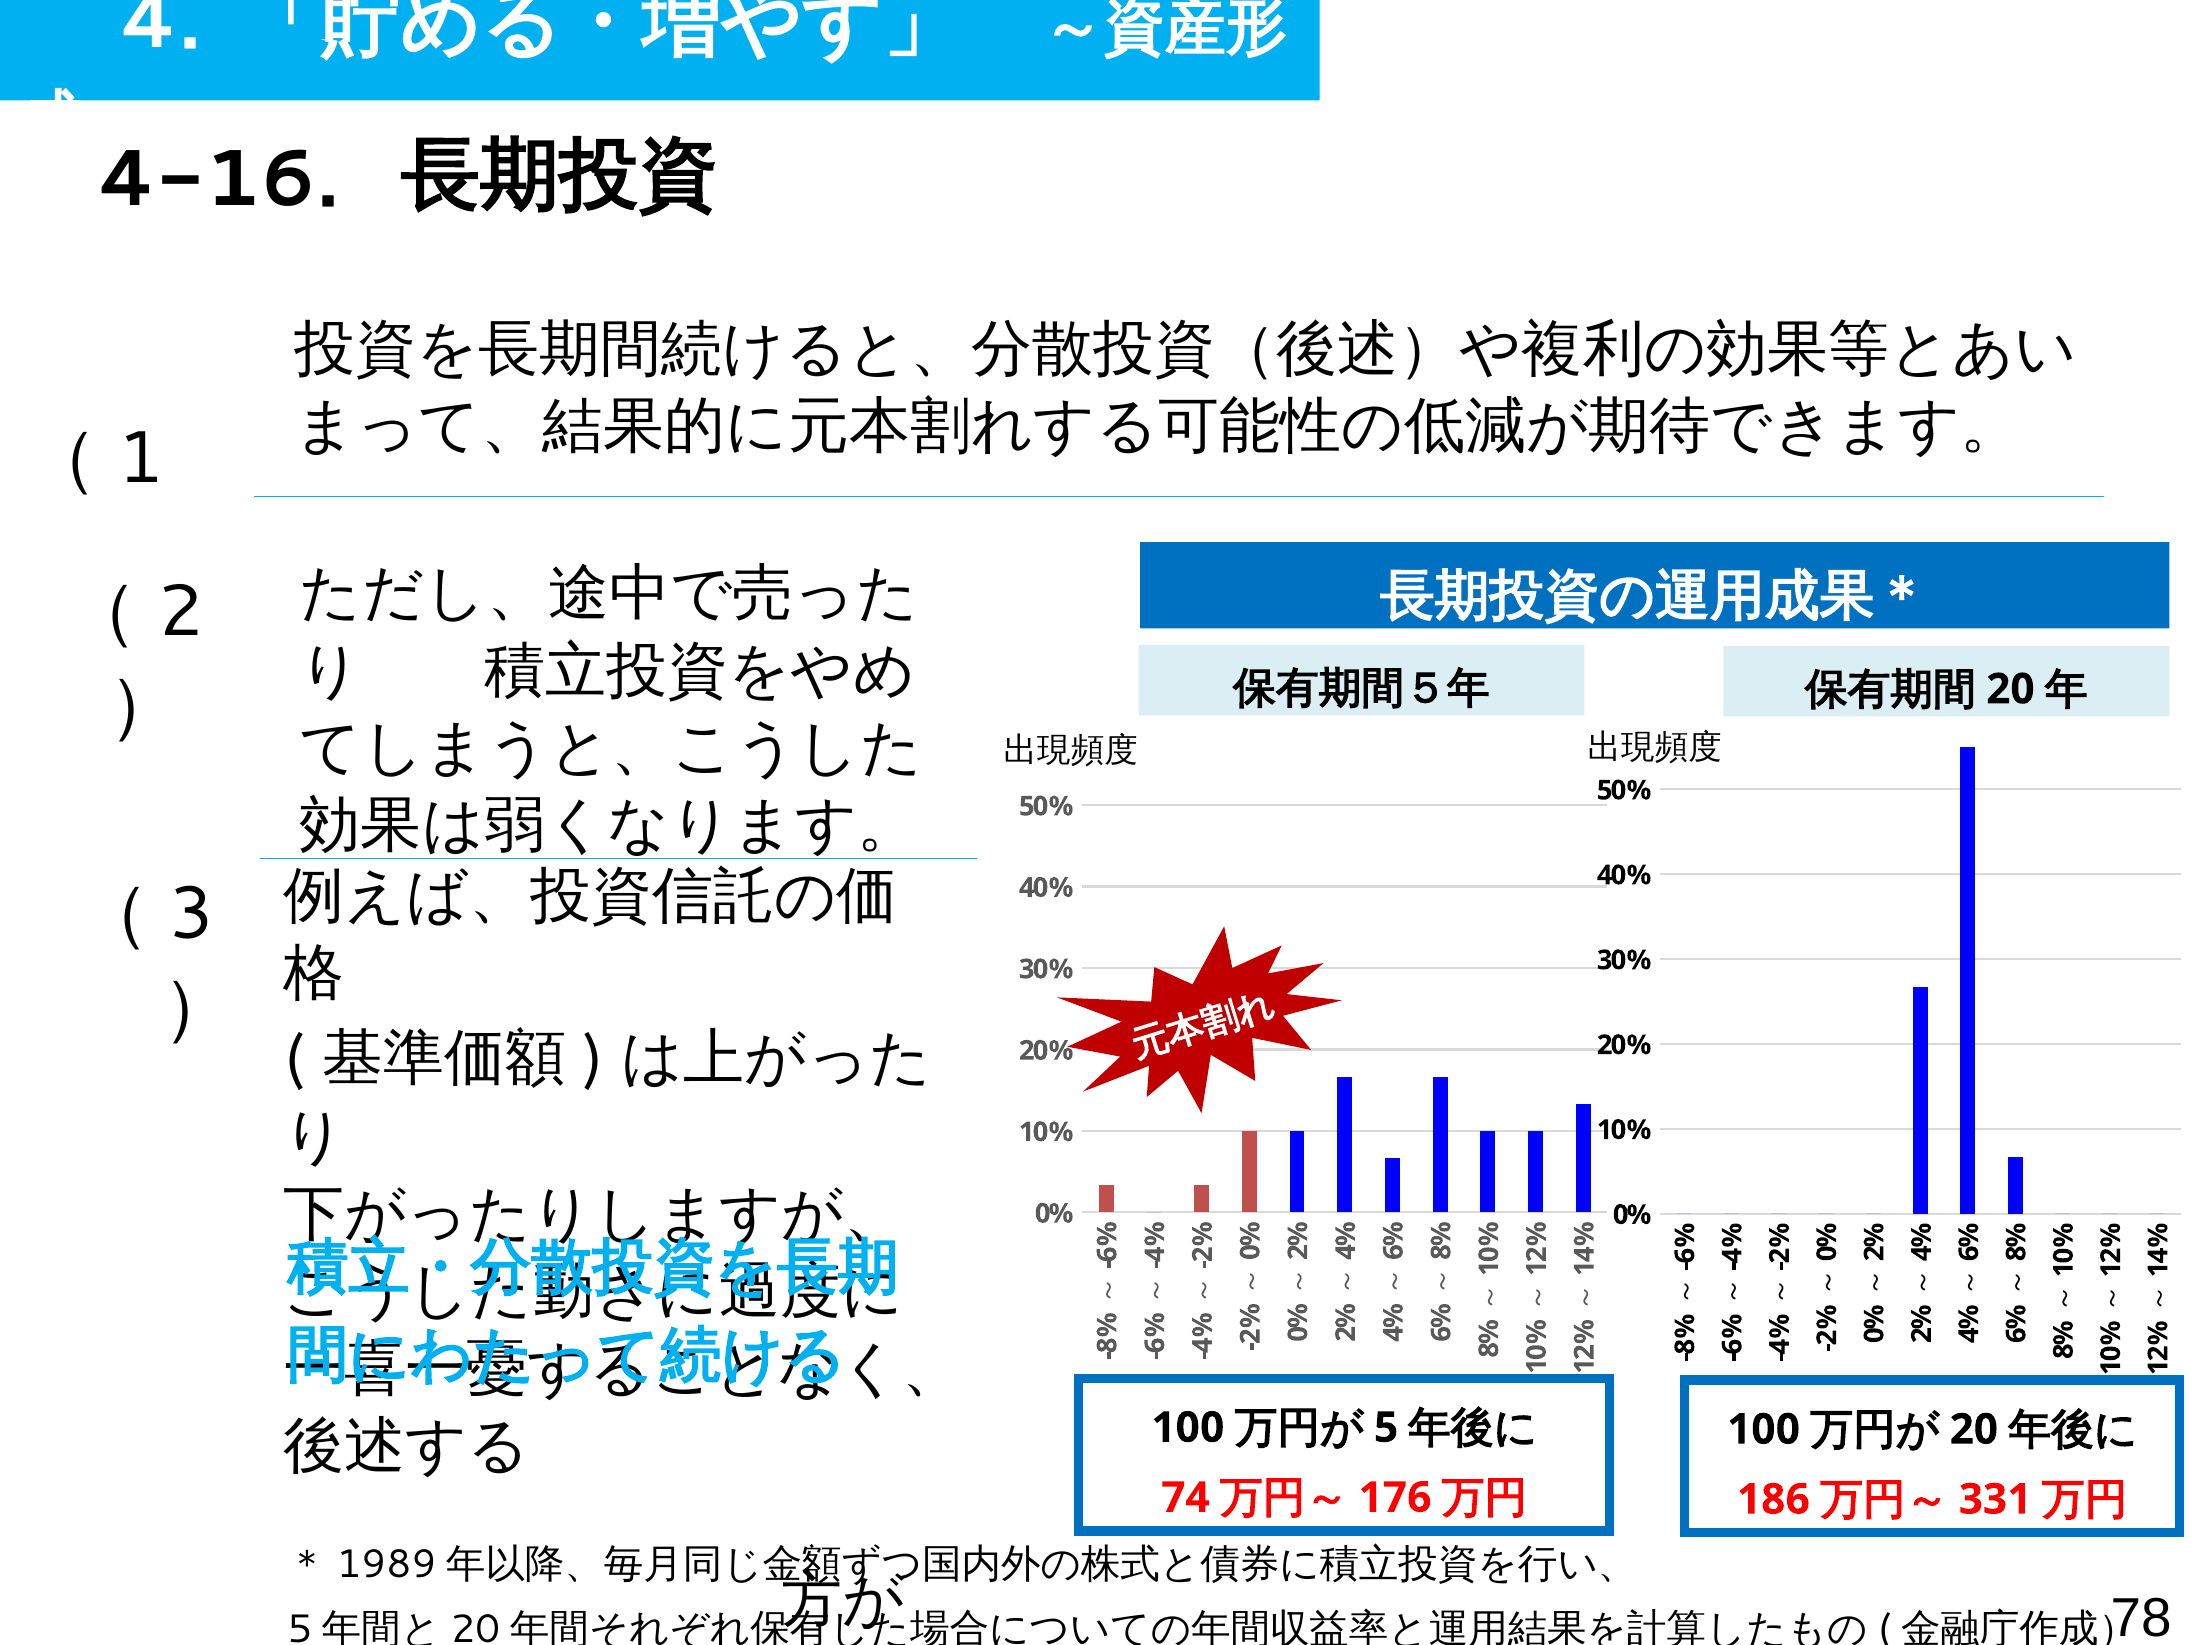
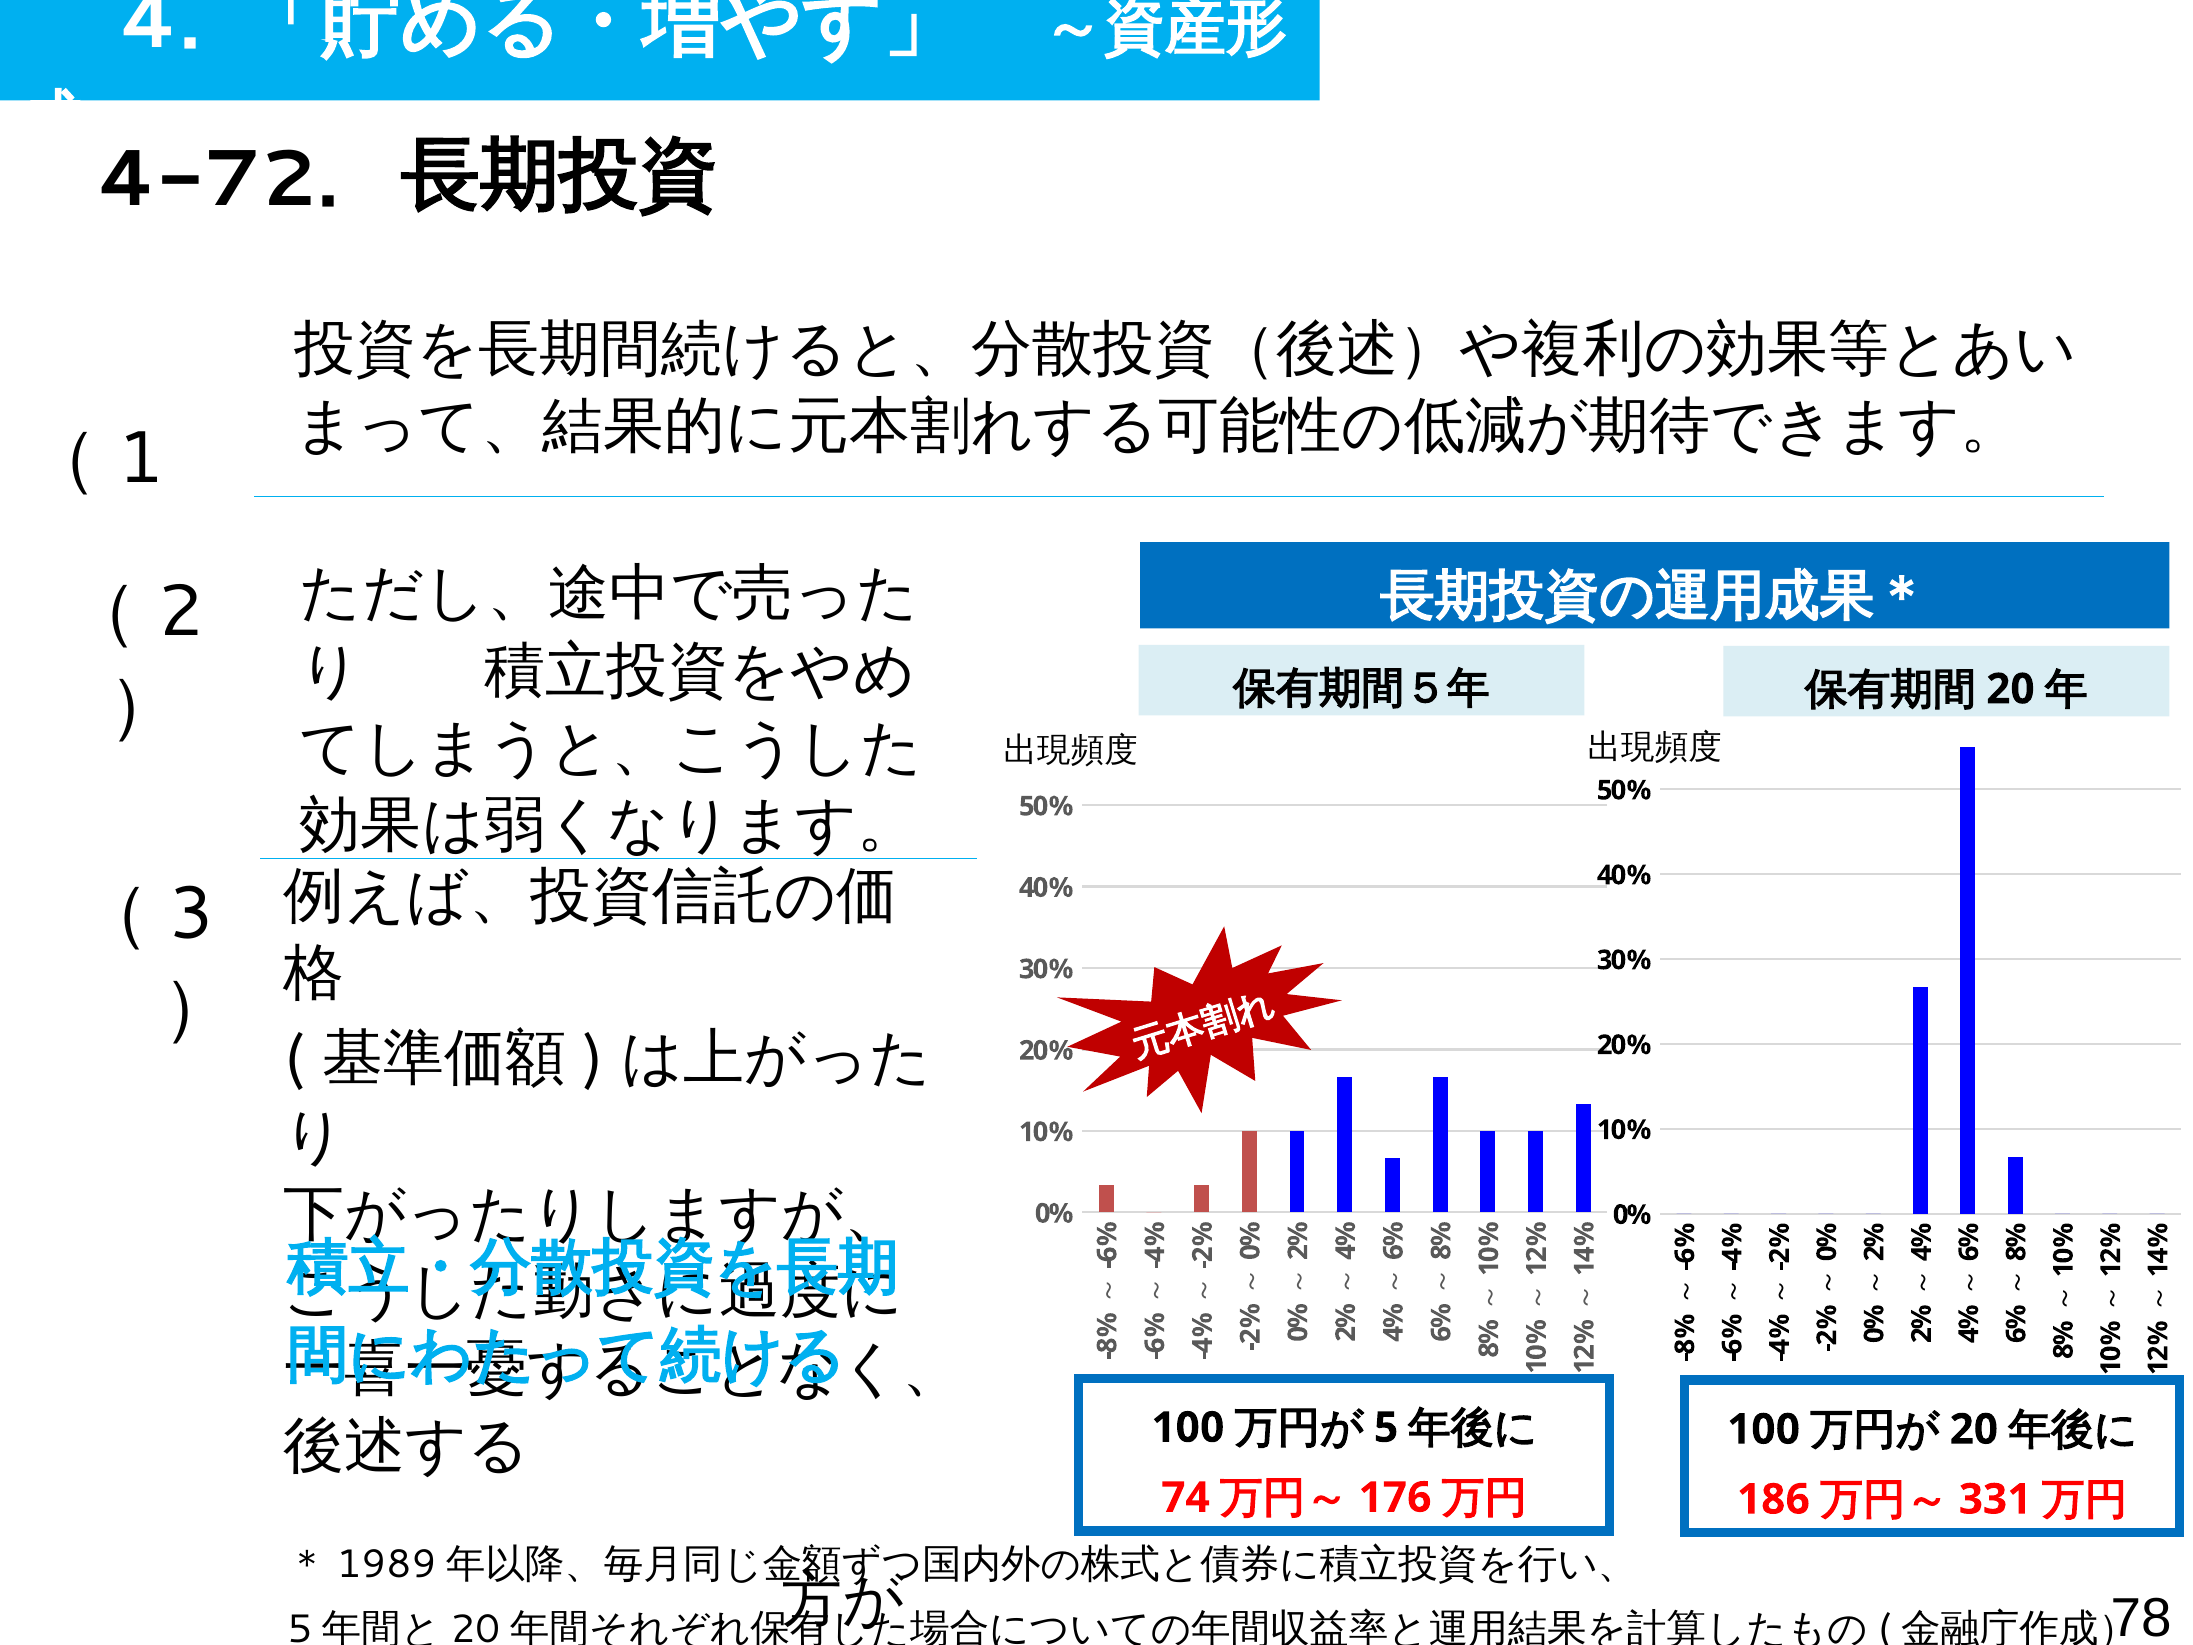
4-16: 4-16 -> 4-72
